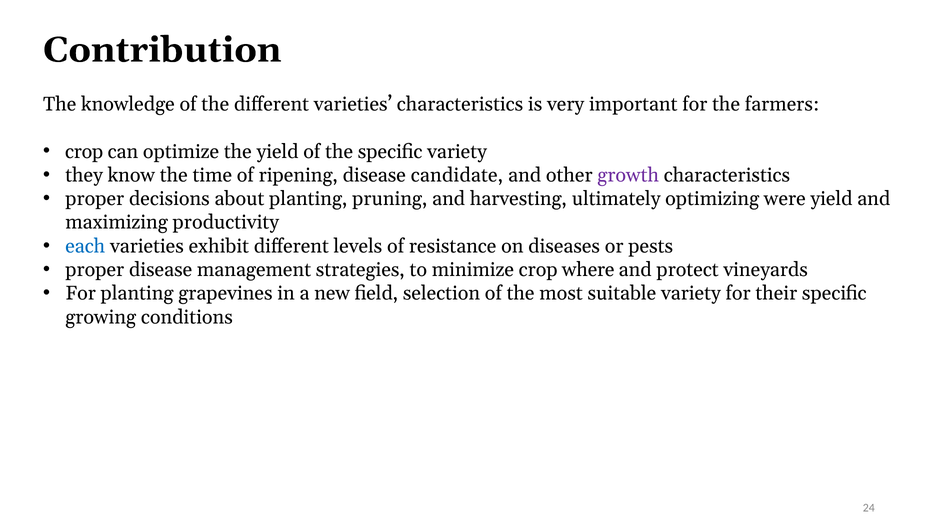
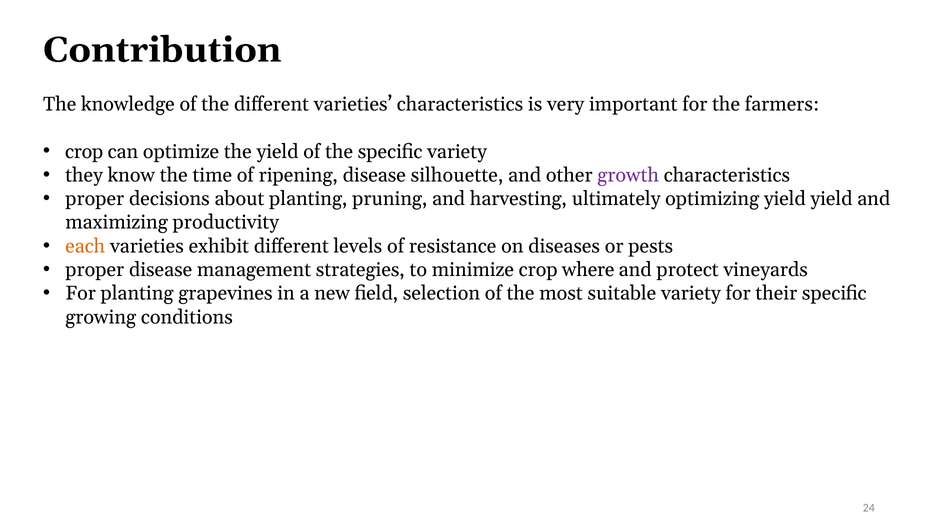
candidate: candidate -> silhouette
optimizing were: were -> yield
each colour: blue -> orange
